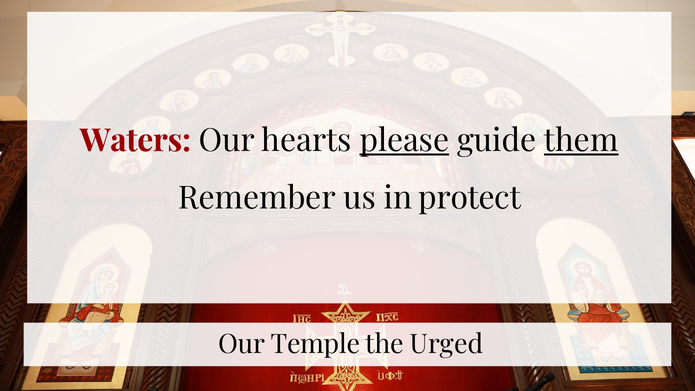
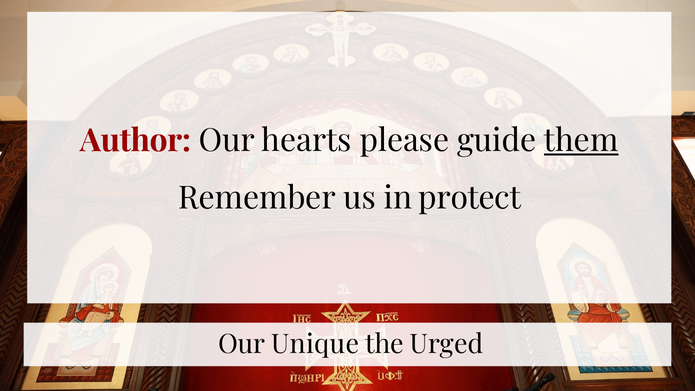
Waters: Waters -> Author
please underline: present -> none
Temple: Temple -> Unique
